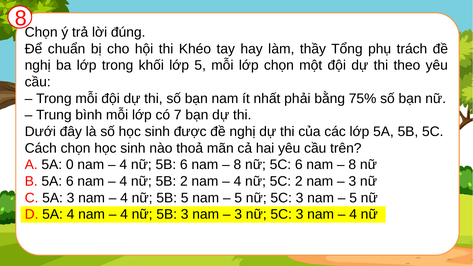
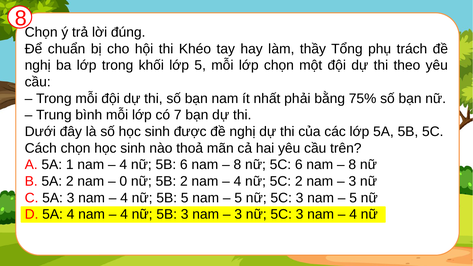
0: 0 -> 1
5A 6: 6 -> 2
4 at (123, 181): 4 -> 0
